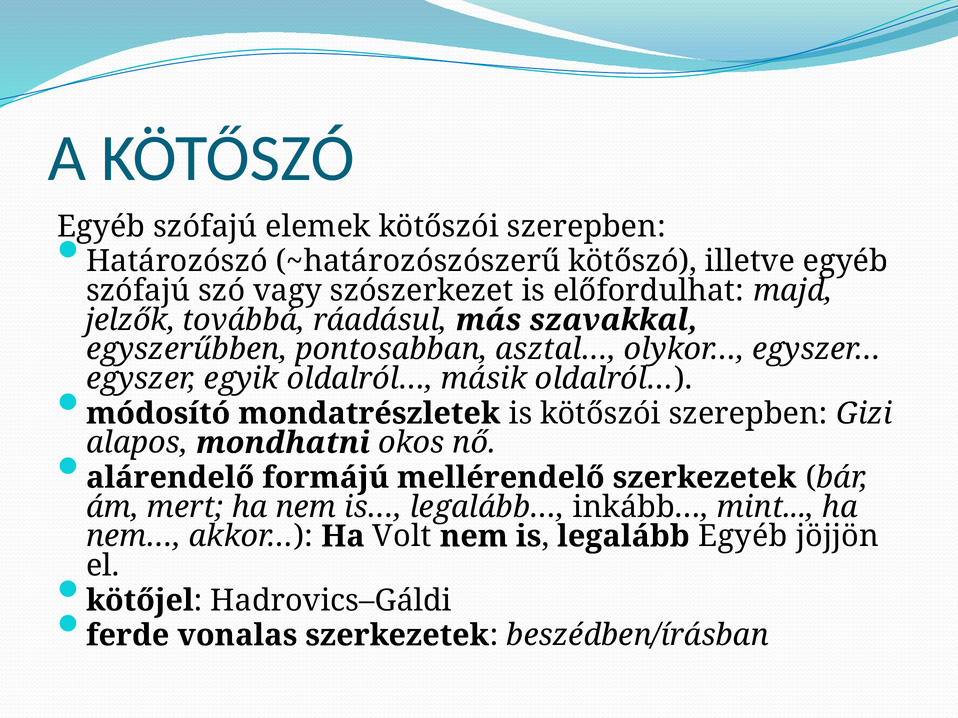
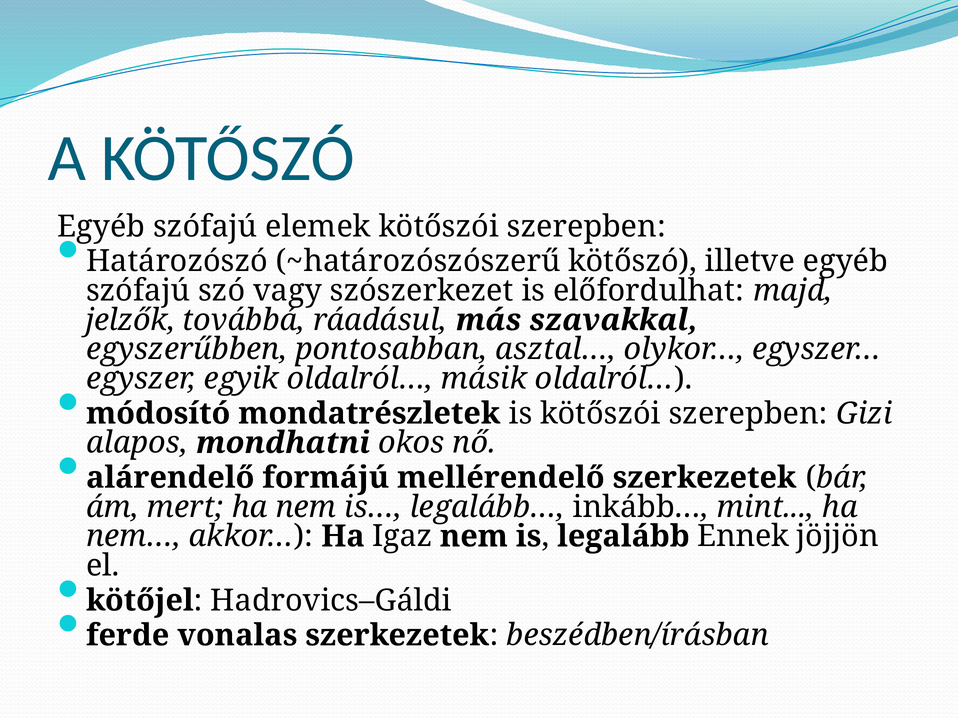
Volt: Volt -> Igaz
legalább Egyéb: Egyéb -> Ennek
